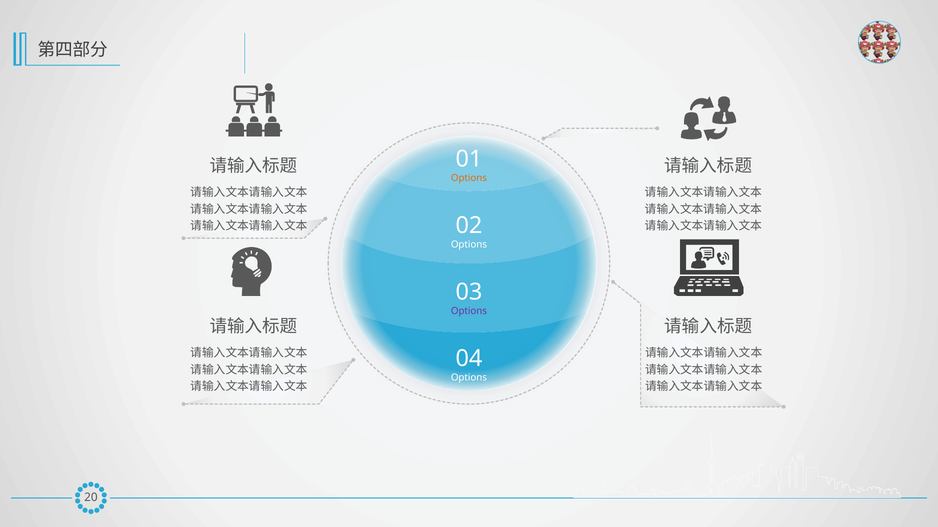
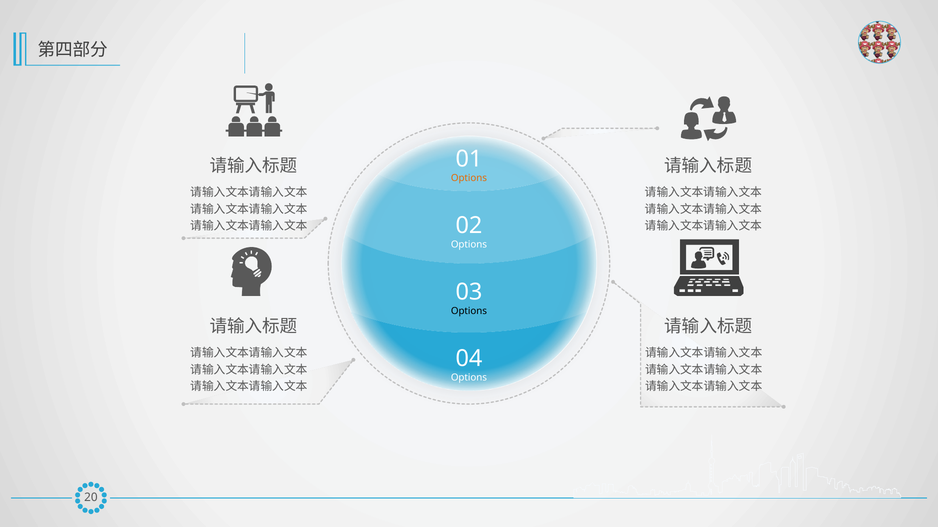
Options at (469, 311) colour: purple -> black
